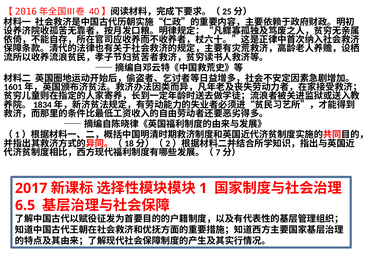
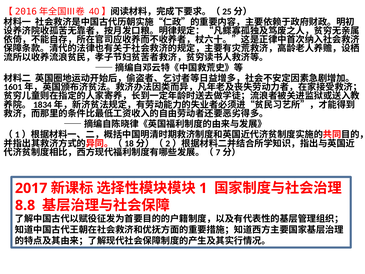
6.5: 6.5 -> 8.8
